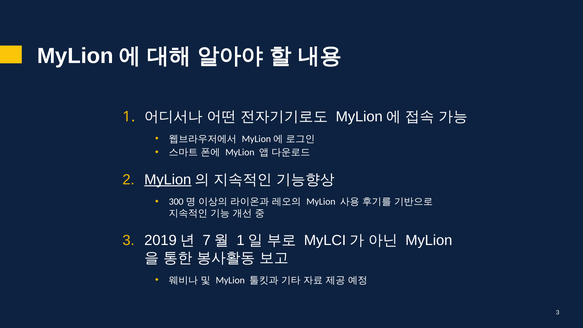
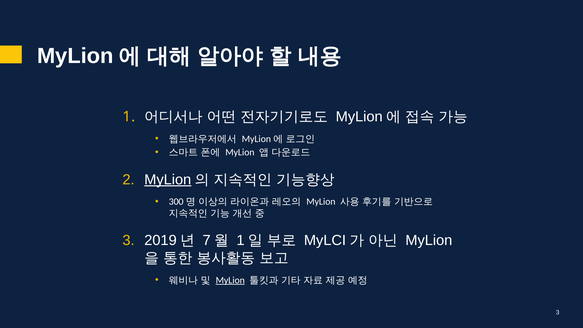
MyLion at (230, 280) underline: none -> present
